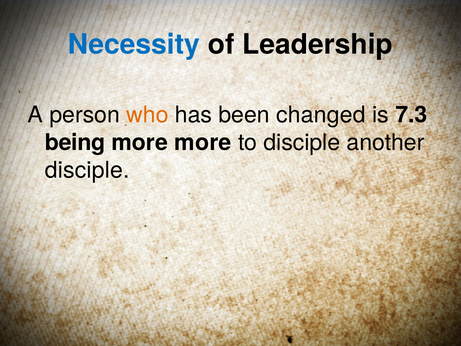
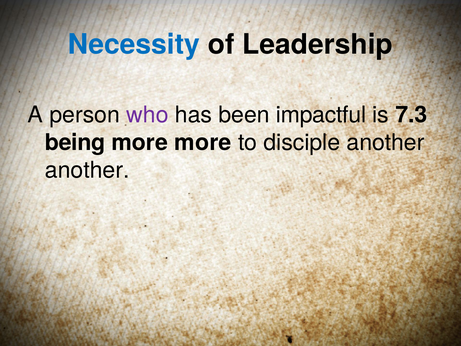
who colour: orange -> purple
changed: changed -> impactful
disciple at (87, 170): disciple -> another
